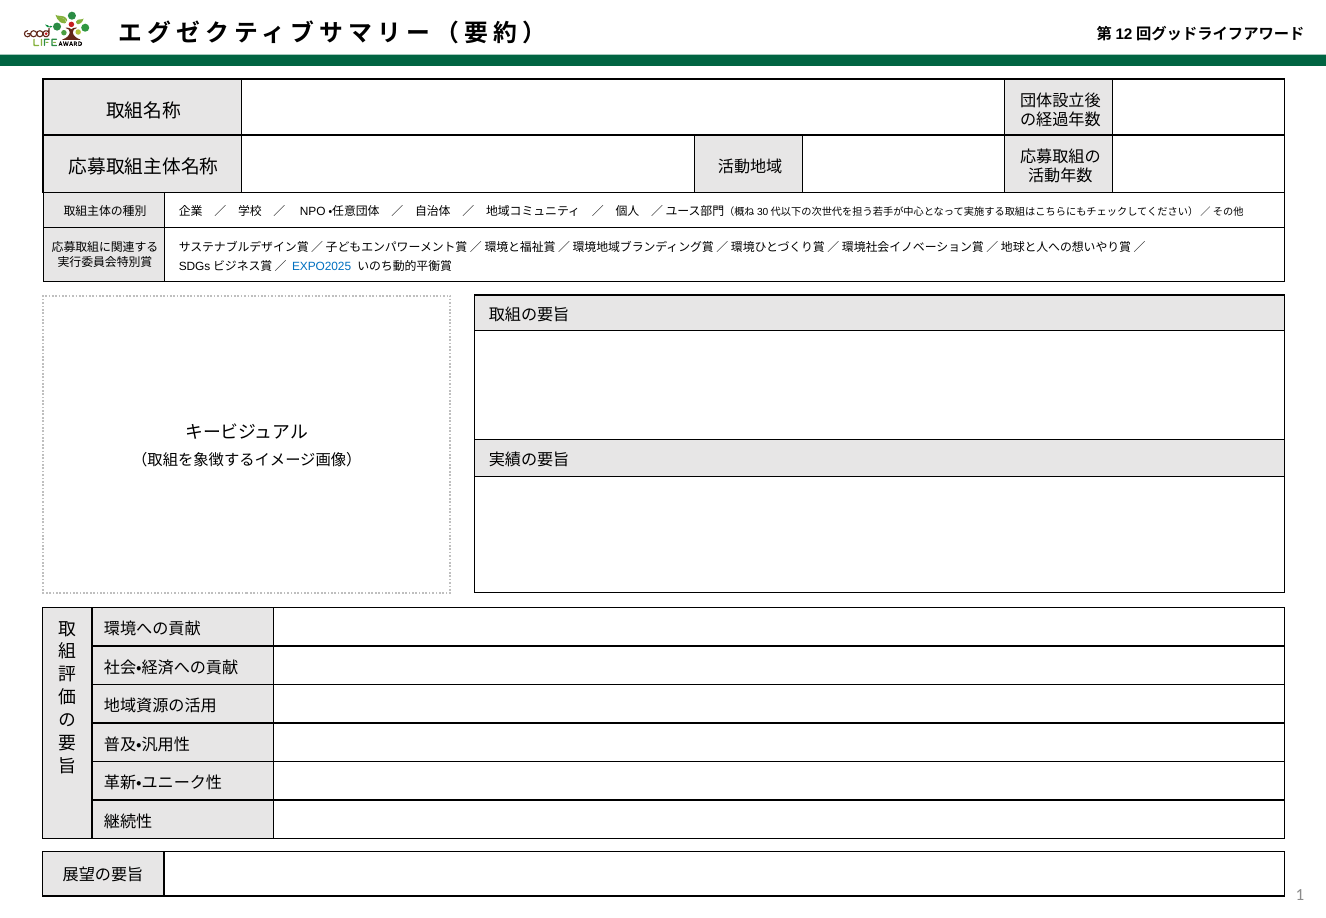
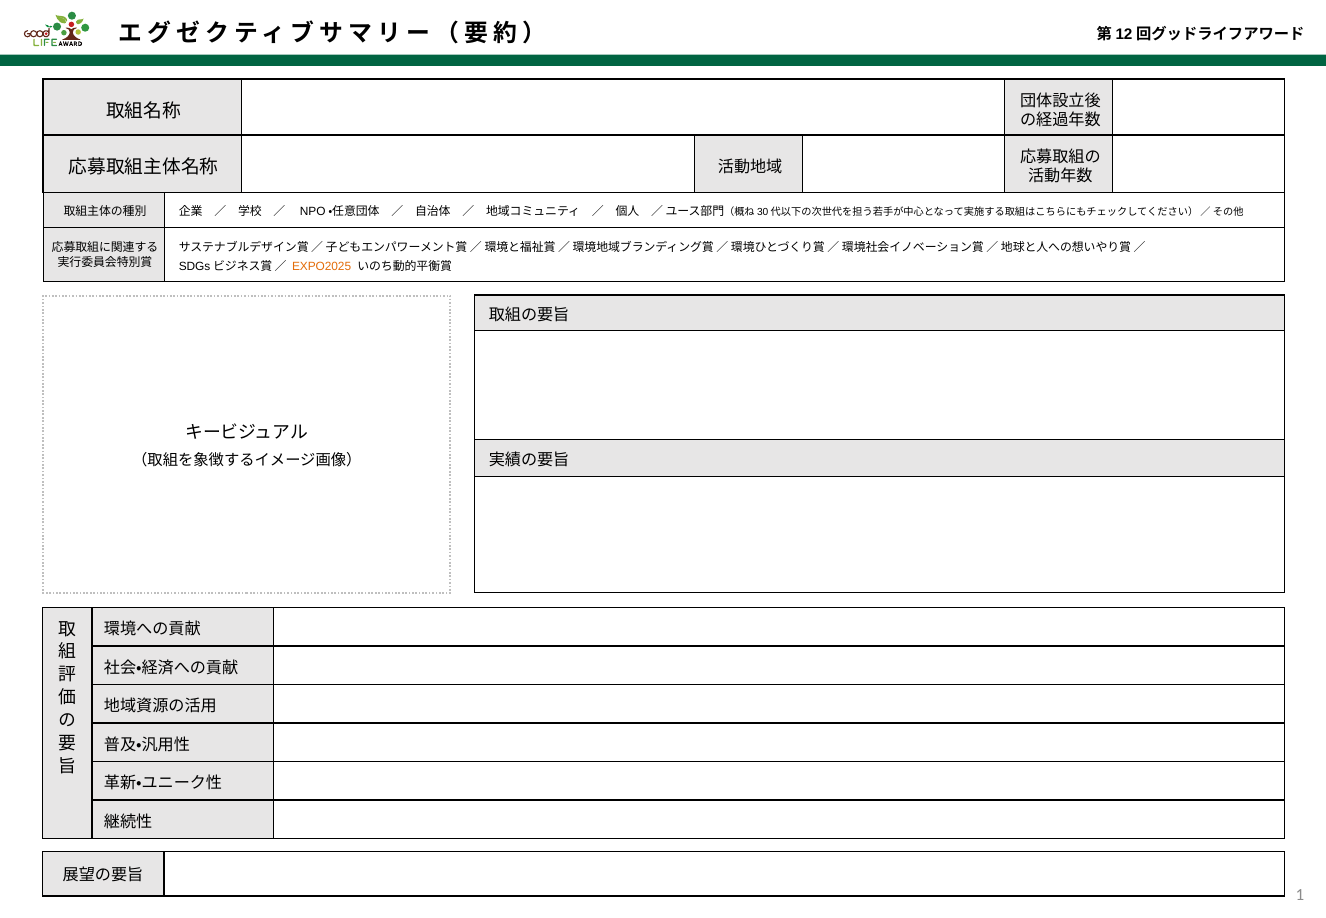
EXPO2025 colour: blue -> orange
